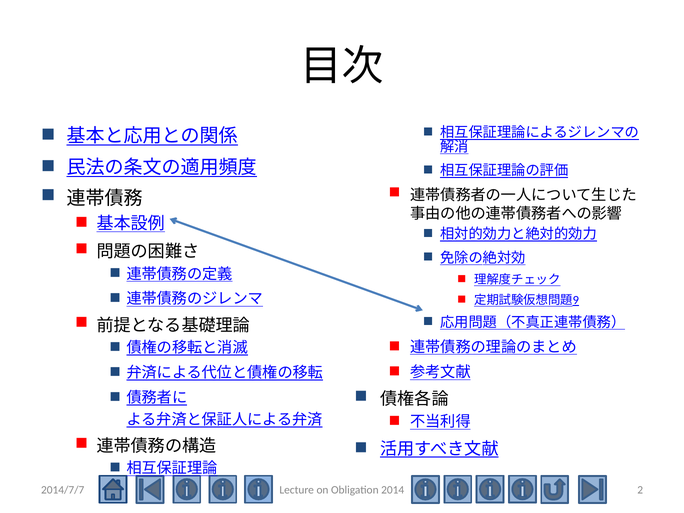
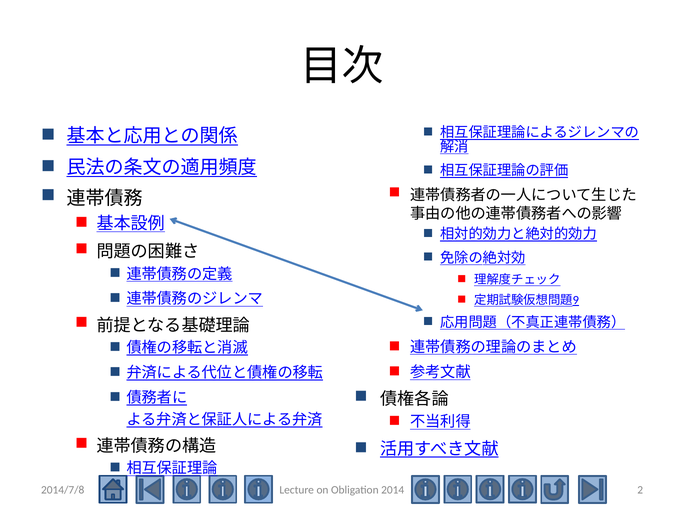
2014/7/7: 2014/7/7 -> 2014/7/8
